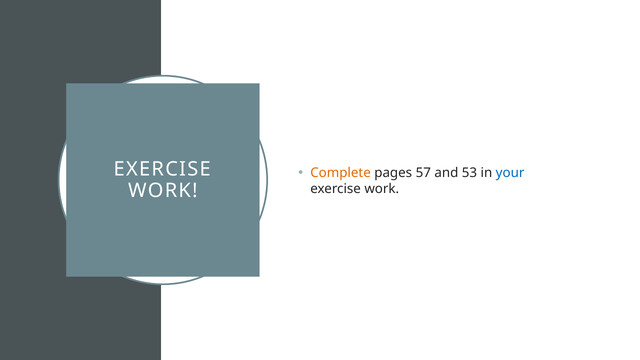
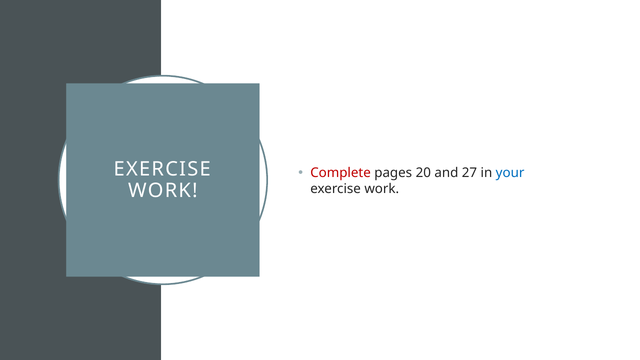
Complete colour: orange -> red
57: 57 -> 20
53: 53 -> 27
